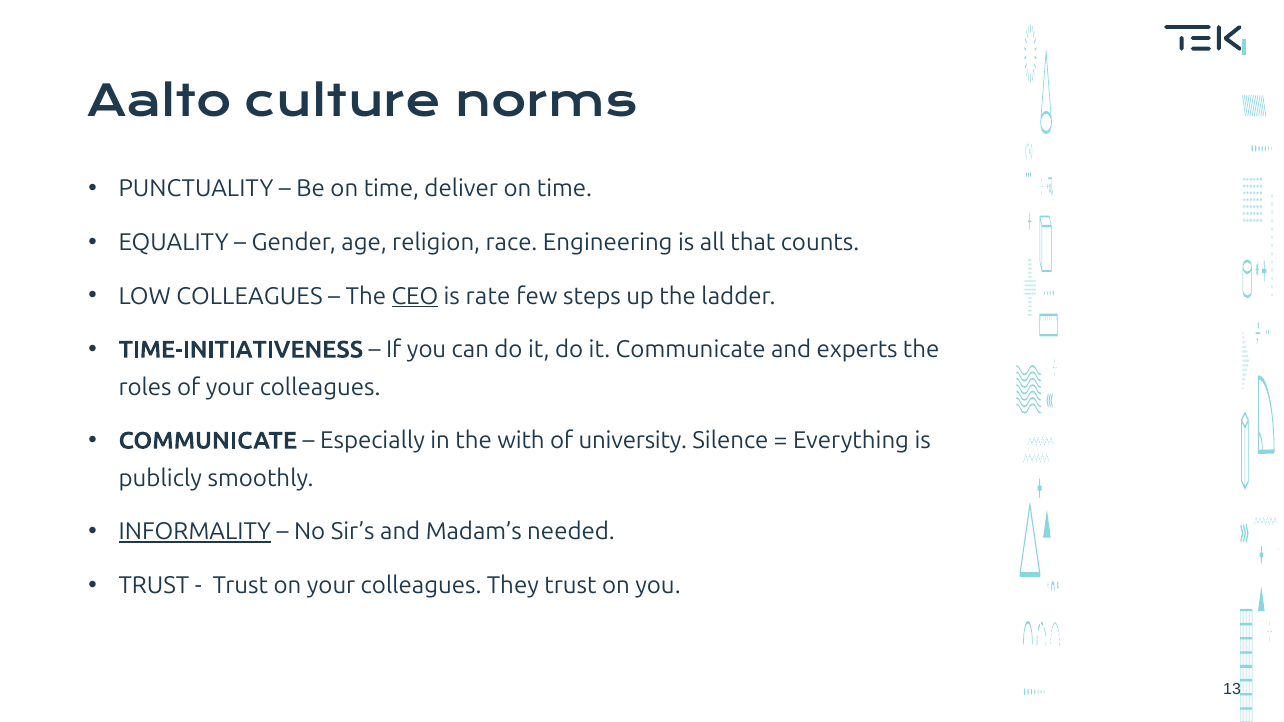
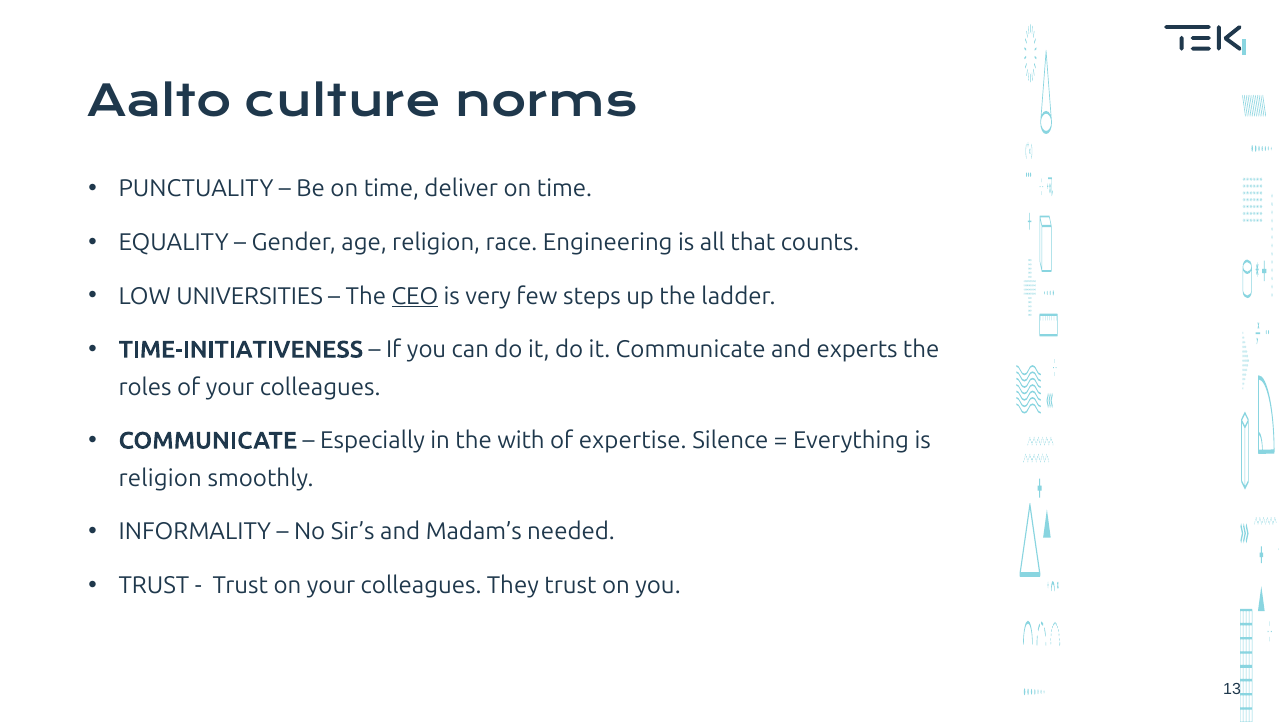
LOW COLLEAGUES: COLLEAGUES -> UNIVERSITIES
rate: rate -> very
university: university -> expertise
publicly at (160, 478): publicly -> religion
INFORMALITY underline: present -> none
